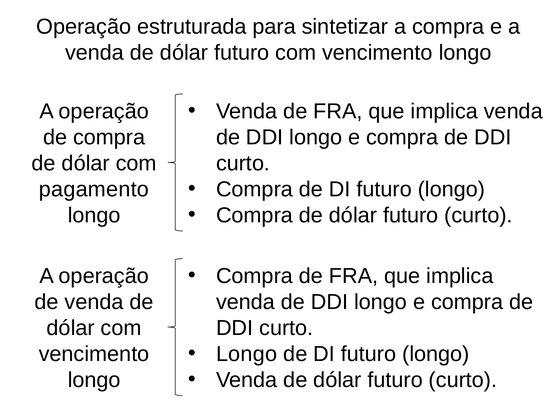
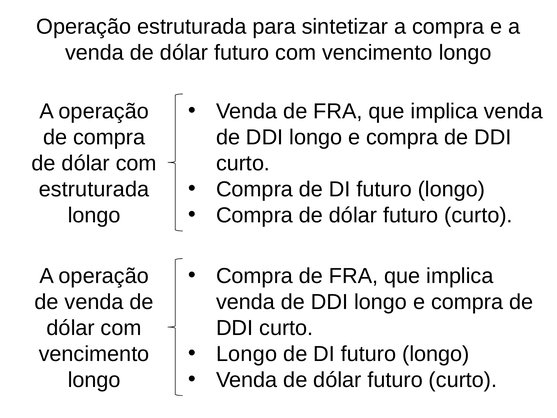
pagamento at (94, 189): pagamento -> estruturada
